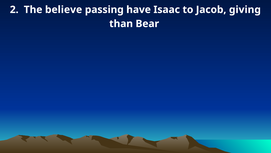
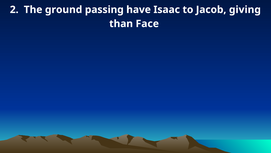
believe: believe -> ground
Bear: Bear -> Face
